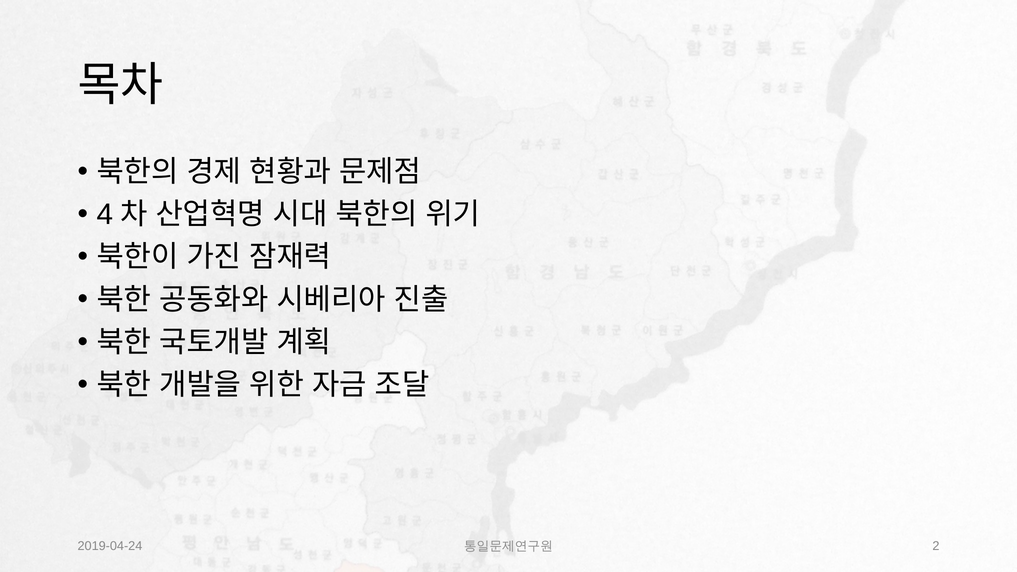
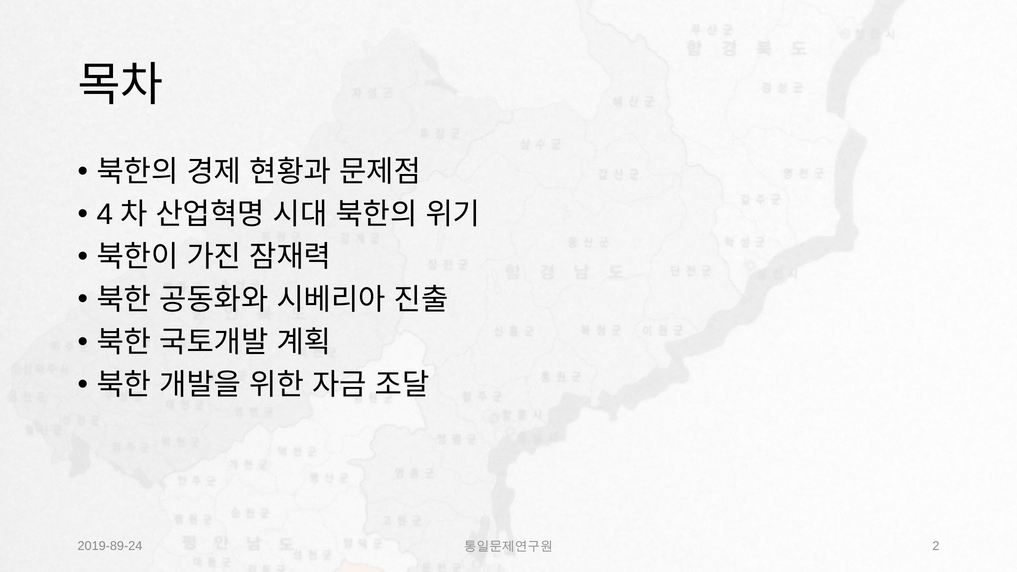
2019-04-24: 2019-04-24 -> 2019-89-24
